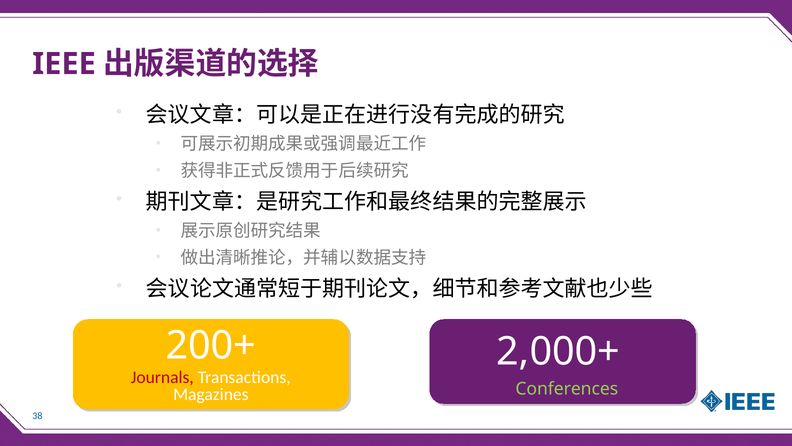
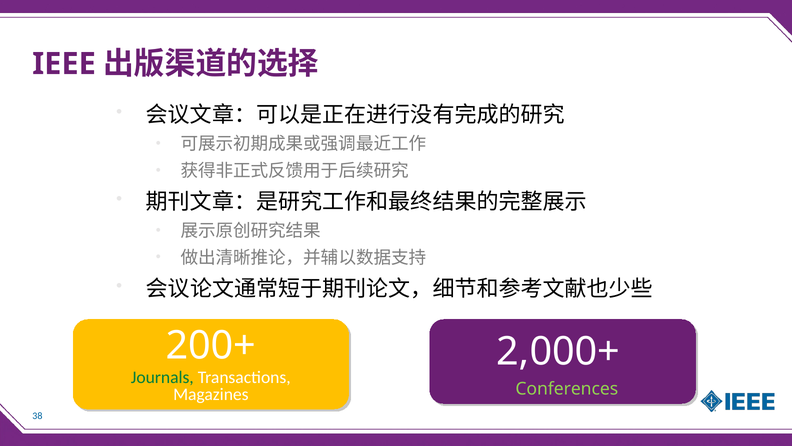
Journals colour: red -> green
